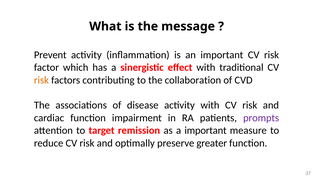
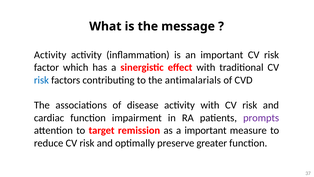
Prevent at (50, 55): Prevent -> Activity
risk at (41, 80) colour: orange -> blue
collaboration: collaboration -> antimalarials
